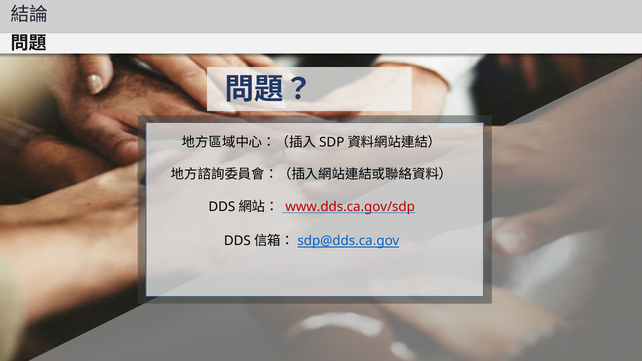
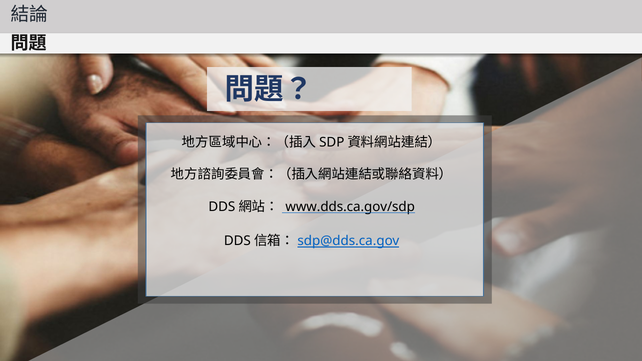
www.dds.ca.gov/sdp colour: red -> black
